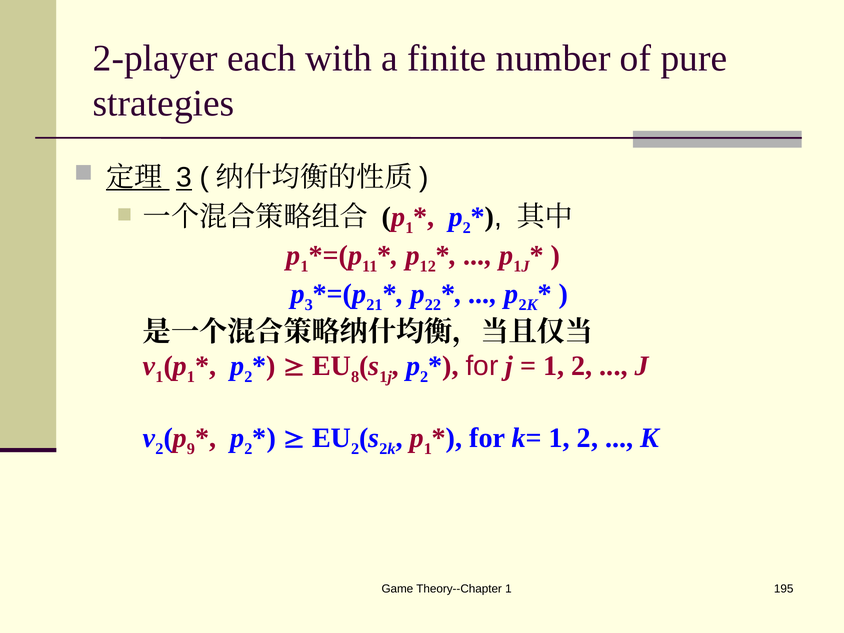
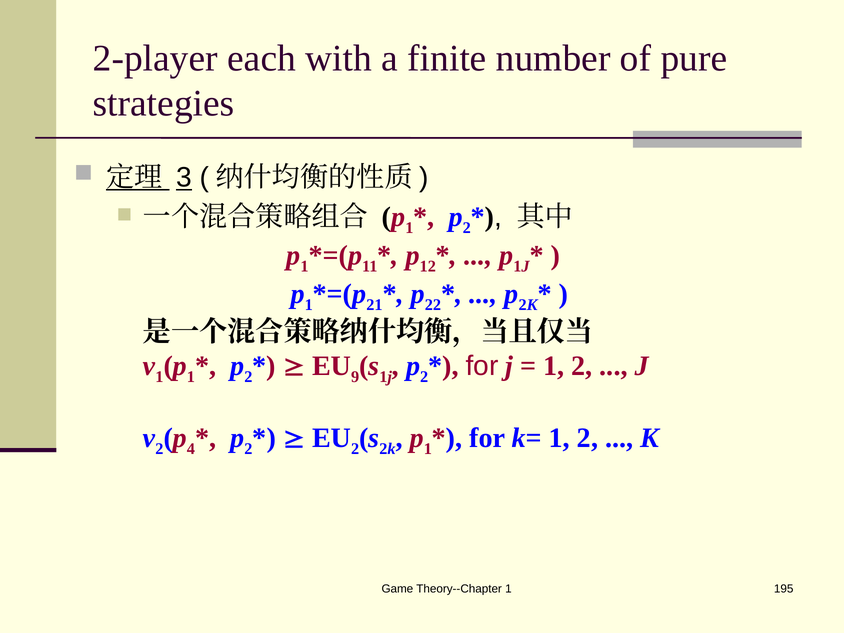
3 at (309, 305): 3 -> 1
8: 8 -> 9
9: 9 -> 4
